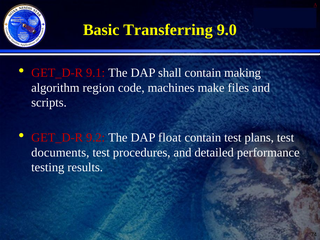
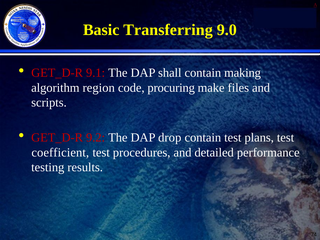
machines: machines -> procuring
float: float -> drop
documents: documents -> coefficient
